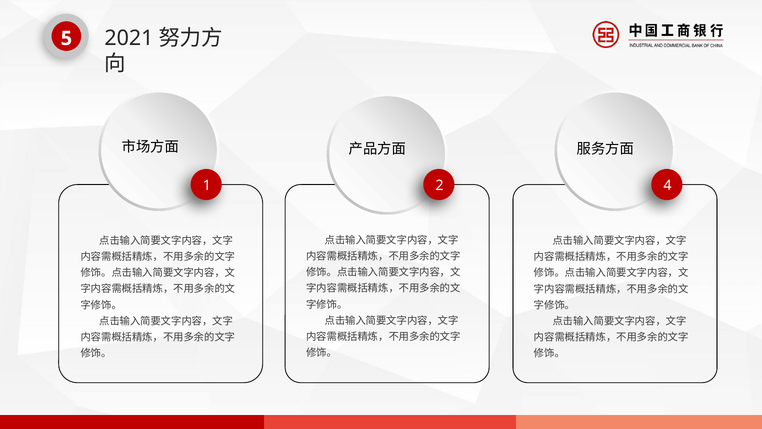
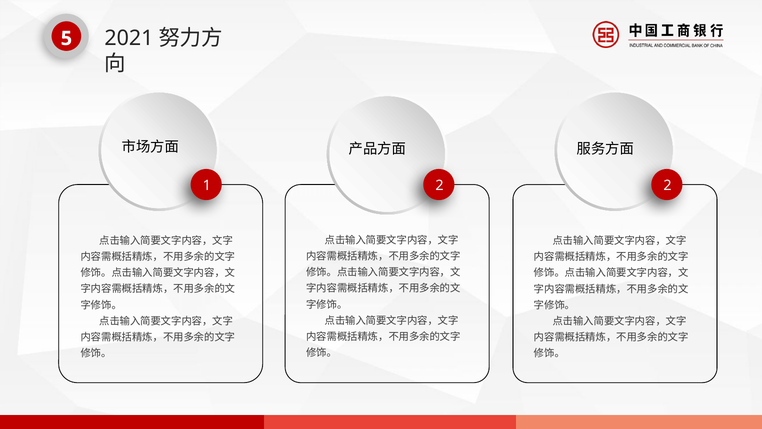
2 4: 4 -> 2
